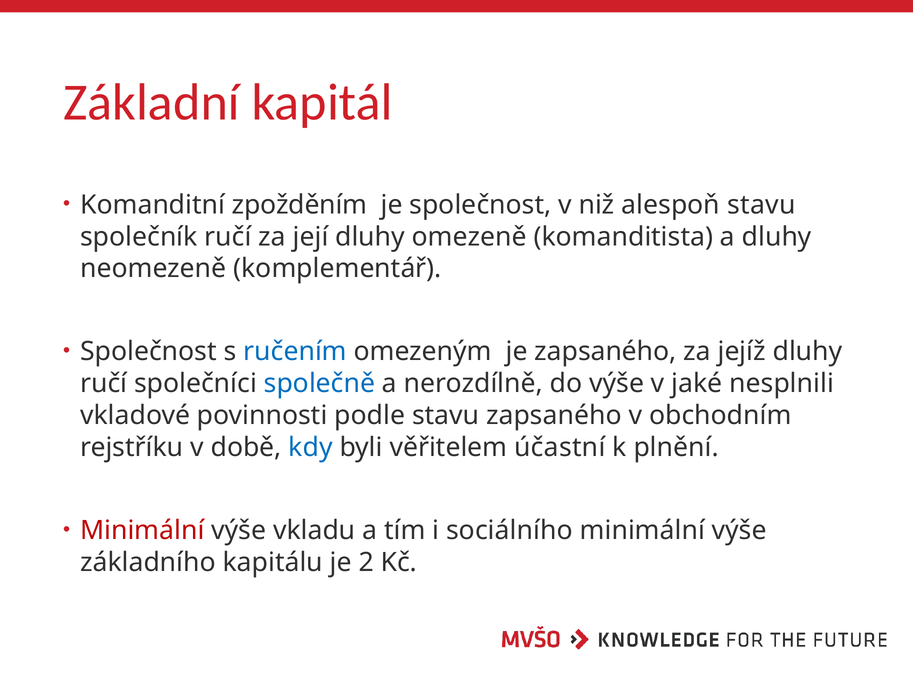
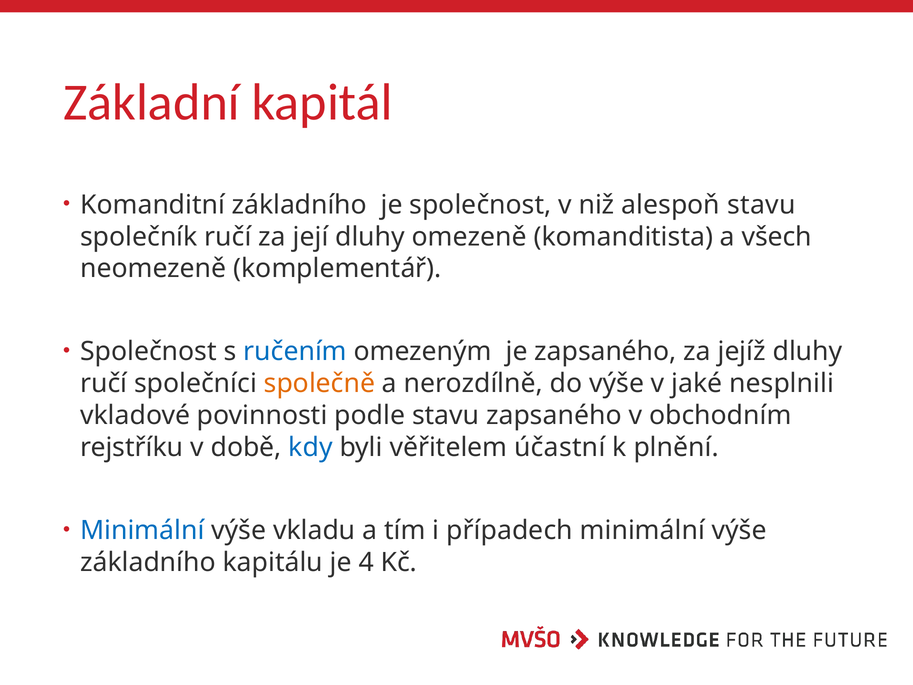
Komanditní zpožděním: zpožděním -> základního
a dluhy: dluhy -> všech
společně colour: blue -> orange
Minimální at (142, 530) colour: red -> blue
sociálního: sociálního -> případech
2: 2 -> 4
